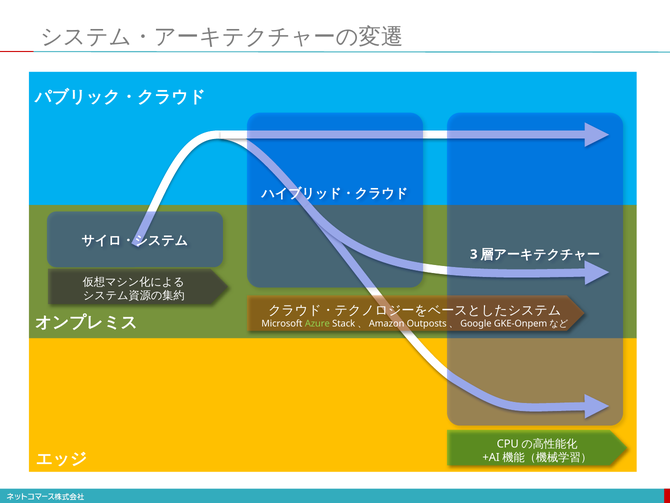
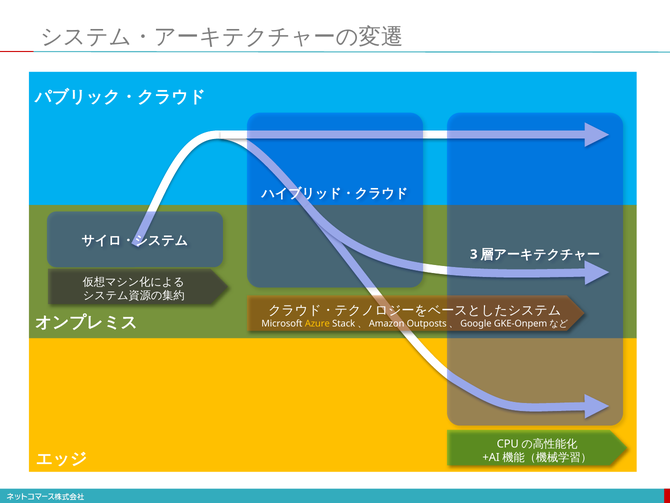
Azure colour: light green -> yellow
